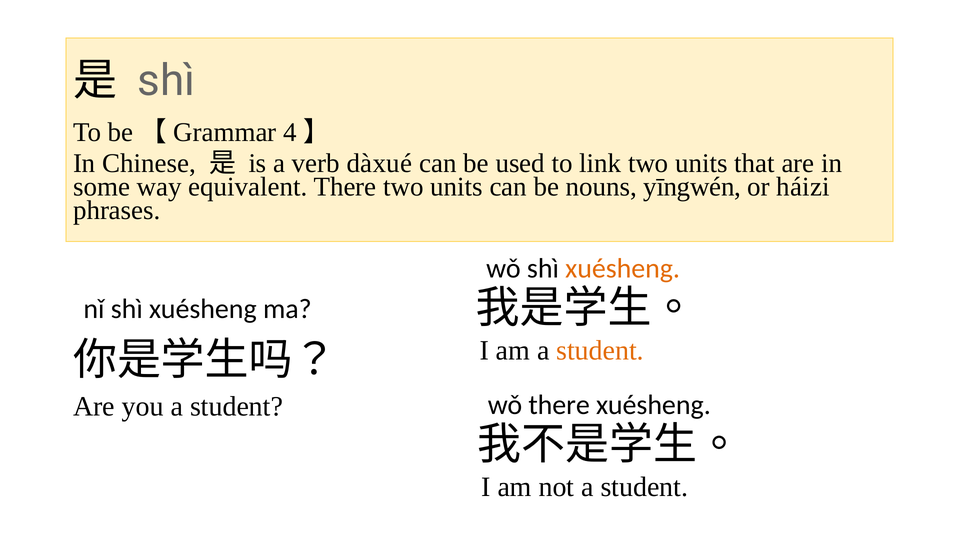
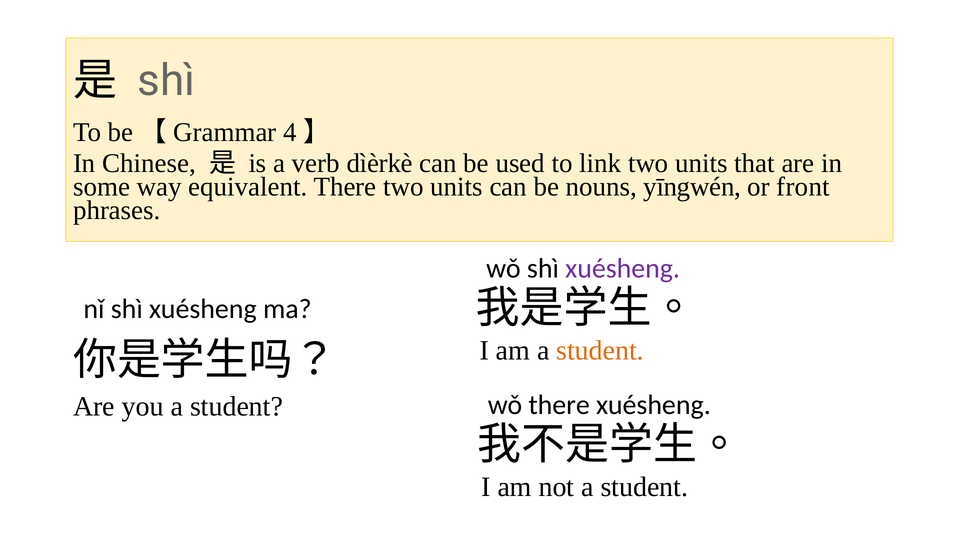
dàxué: dàxué -> dìèrkè
háizi: háizi -> front
xuésheng at (623, 268) colour: orange -> purple
